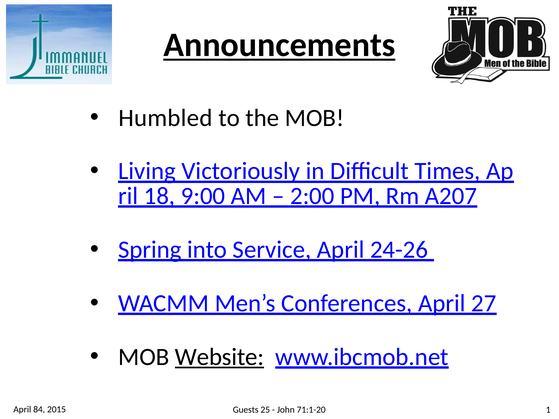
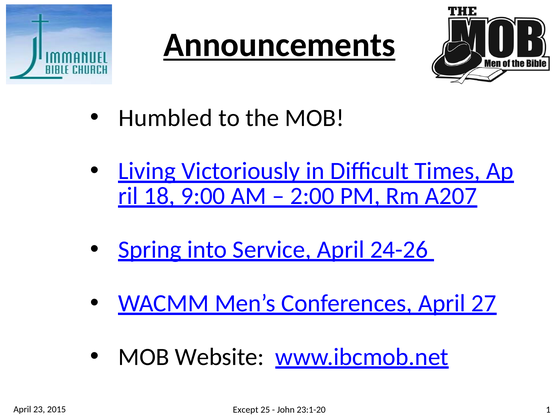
Website underline: present -> none
84: 84 -> 23
Guests: Guests -> Except
71:1-20: 71:1-20 -> 23:1-20
